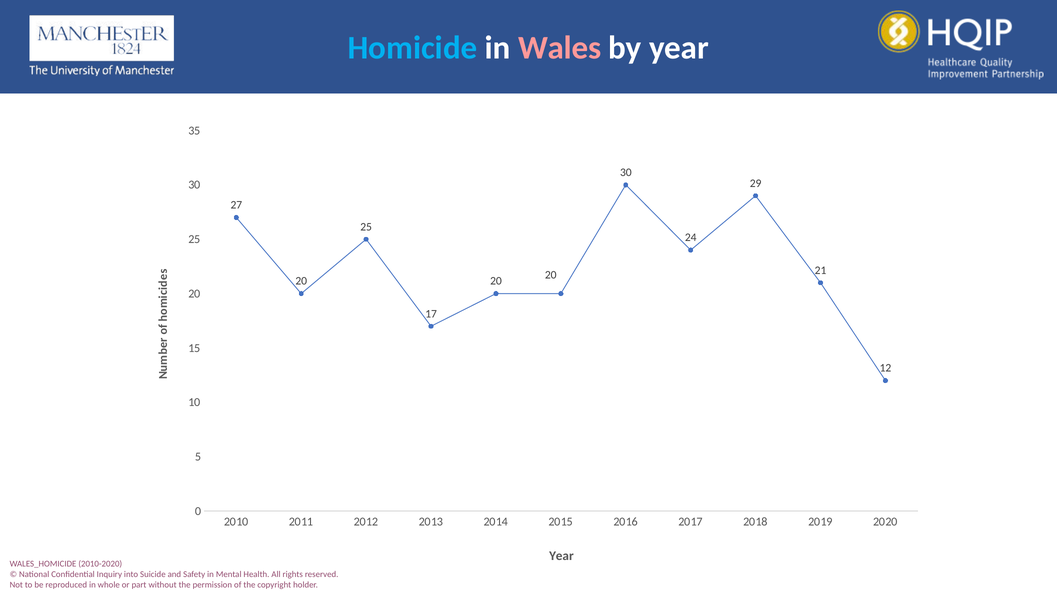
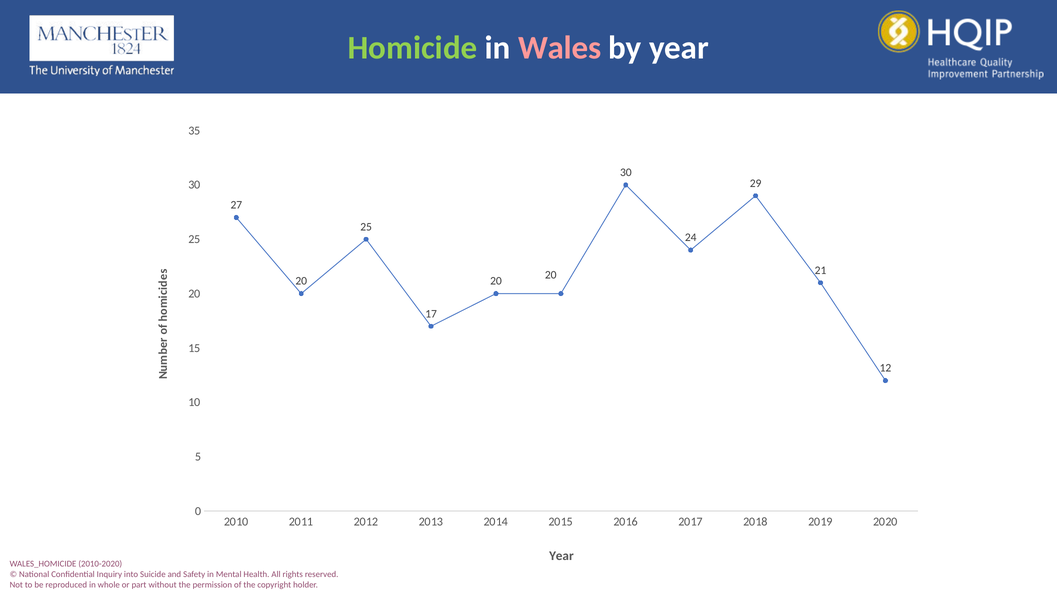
Homicide colour: light blue -> light green
